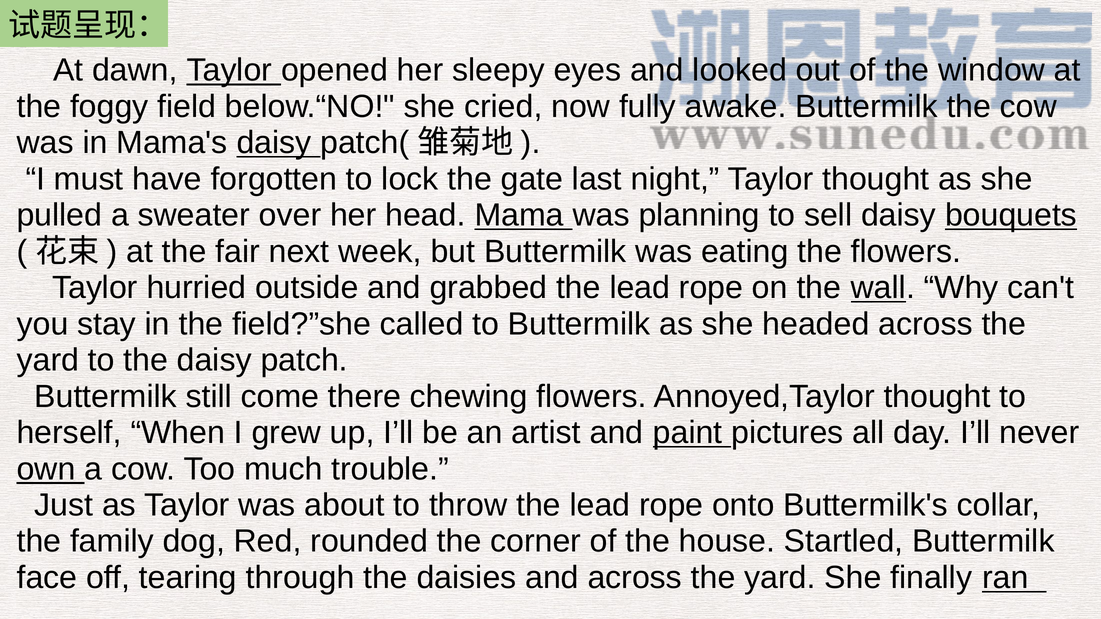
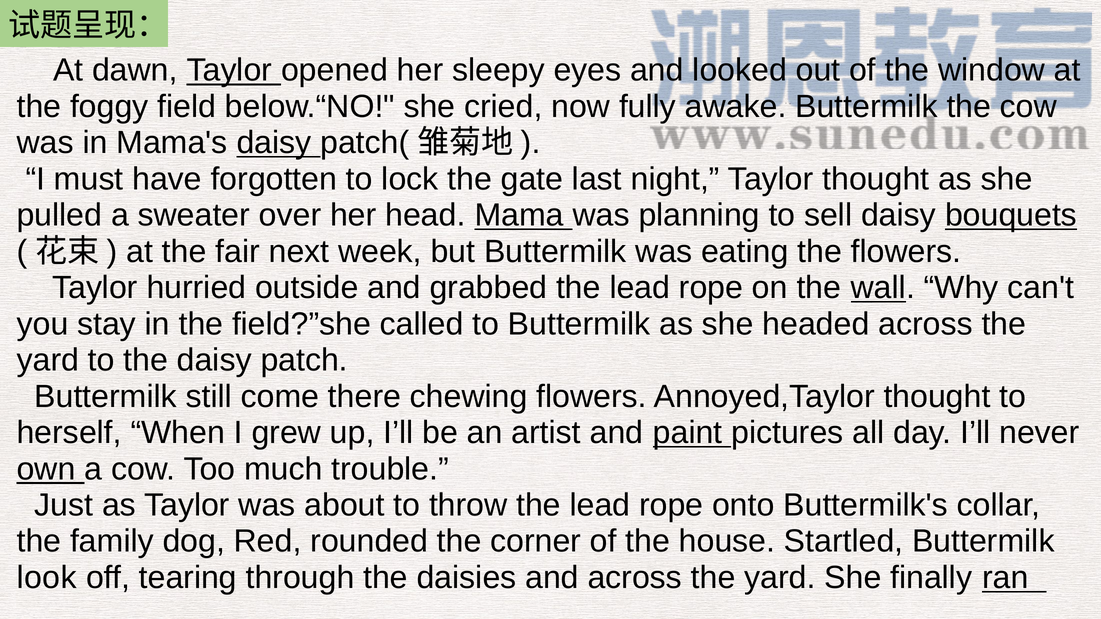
face: face -> look
